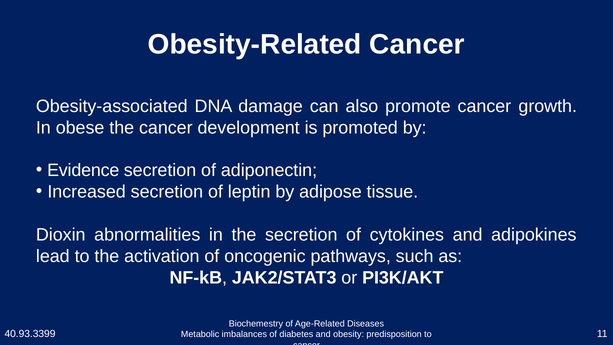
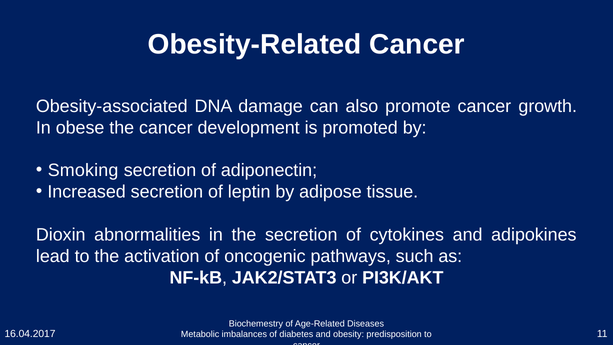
Evidence: Evidence -> Smoking
40.93.3399: 40.93.3399 -> 16.04.2017
